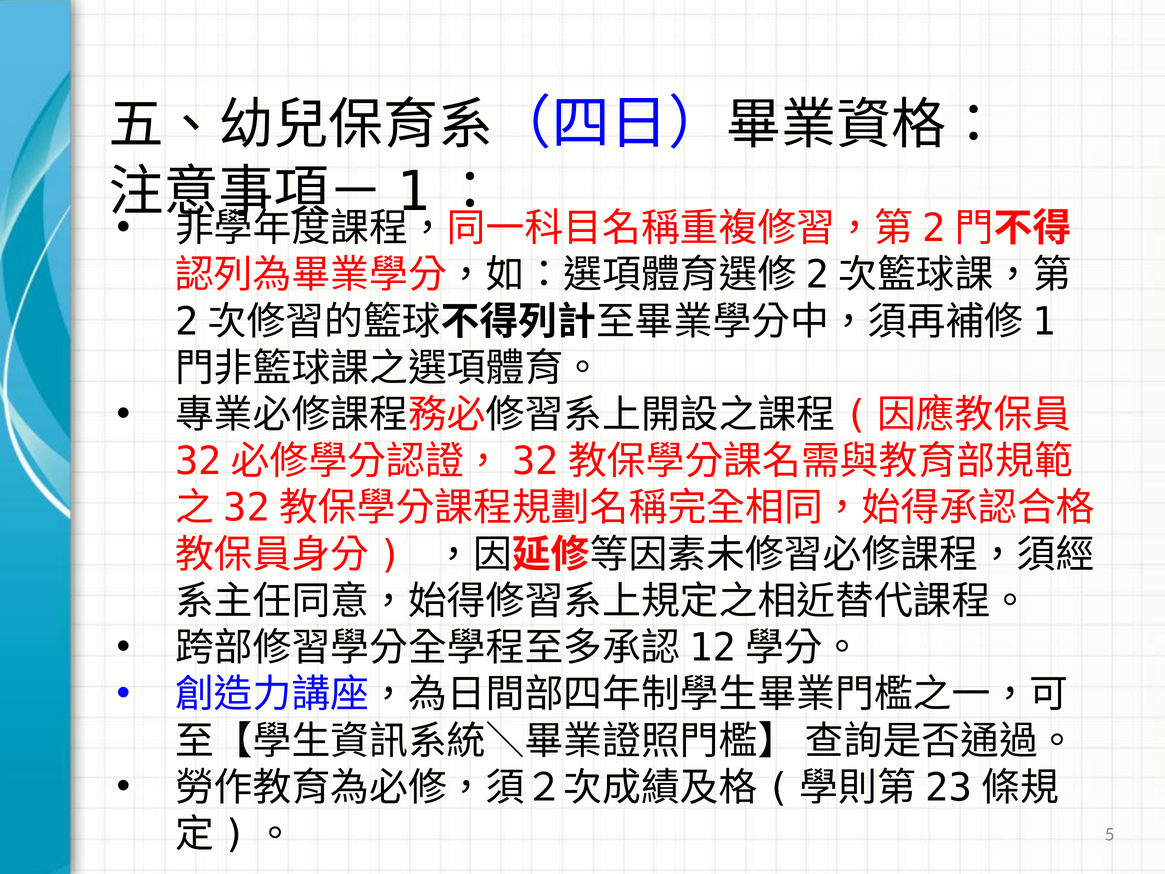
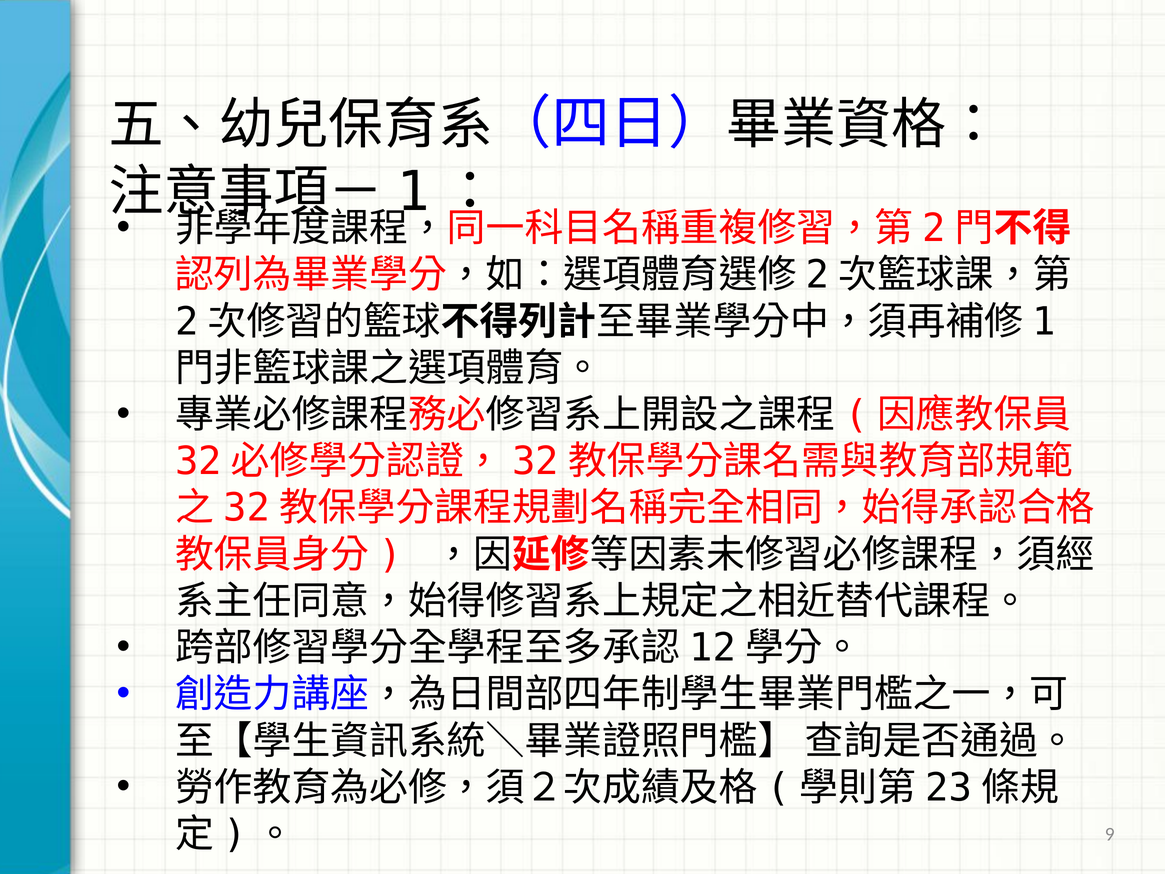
5: 5 -> 9
